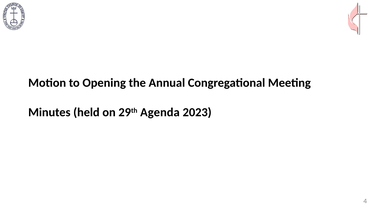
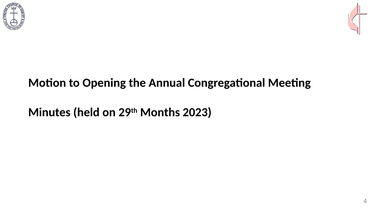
Agenda: Agenda -> Months
